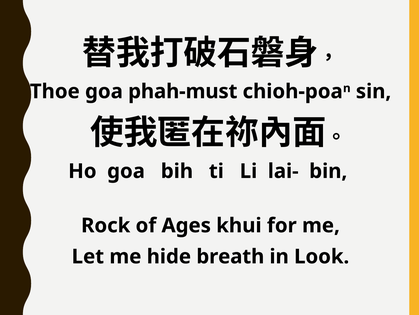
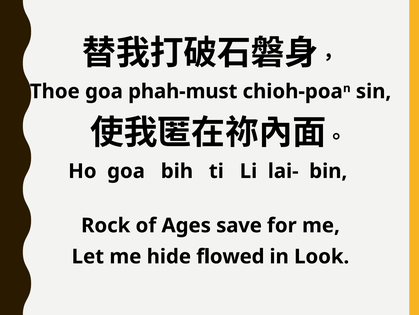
khui: khui -> save
breath: breath -> flowed
